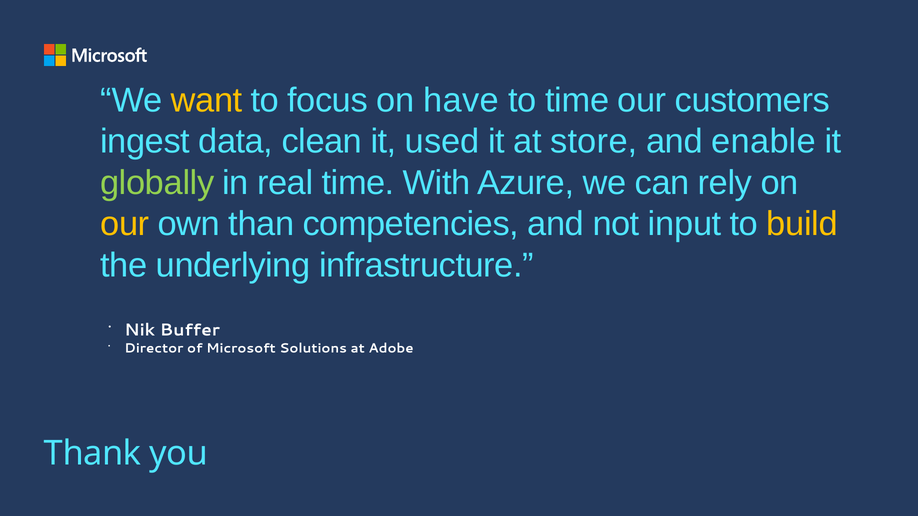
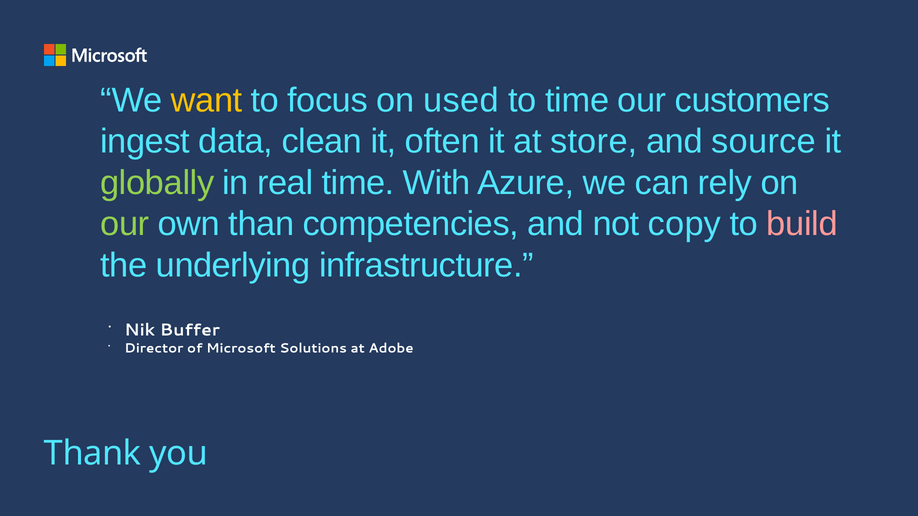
have: have -> used
used: used -> often
enable: enable -> source
our at (125, 224) colour: yellow -> light green
input: input -> copy
build colour: yellow -> pink
